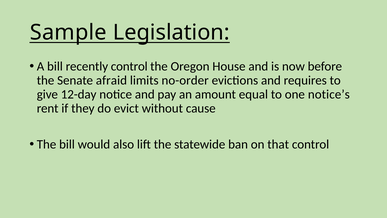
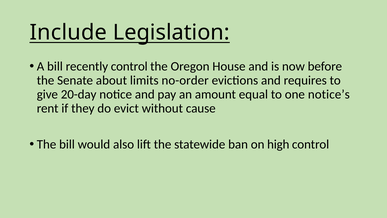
Sample: Sample -> Include
afraid: afraid -> about
12-day: 12-day -> 20-day
that: that -> high
